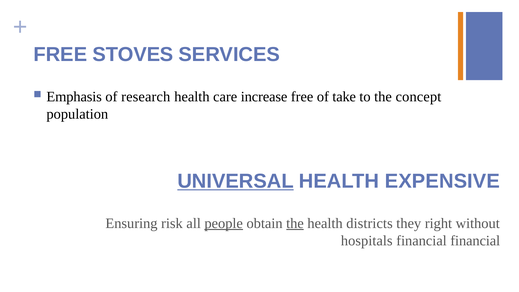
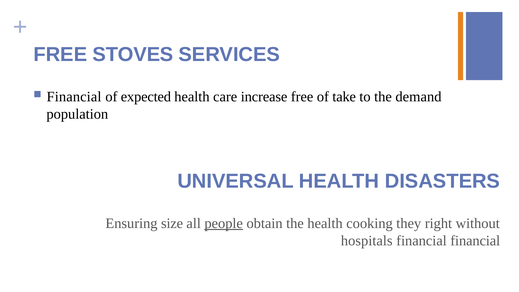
Emphasis at (74, 97): Emphasis -> Financial
research: research -> expected
concept: concept -> demand
UNIVERSAL underline: present -> none
EXPENSIVE: EXPENSIVE -> DISASTERS
risk: risk -> size
the at (295, 223) underline: present -> none
districts: districts -> cooking
